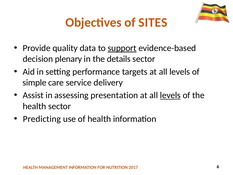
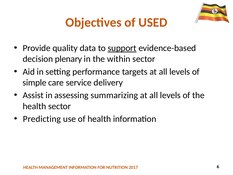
SITES: SITES -> USED
details: details -> within
presentation: presentation -> summarizing
levels at (170, 95) underline: present -> none
